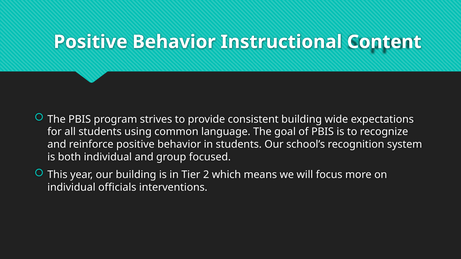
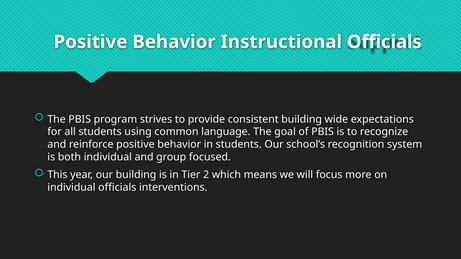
Instructional Content: Content -> Officials
